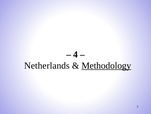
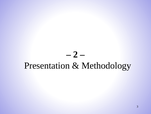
4: 4 -> 2
Netherlands: Netherlands -> Presentation
Methodology underline: present -> none
